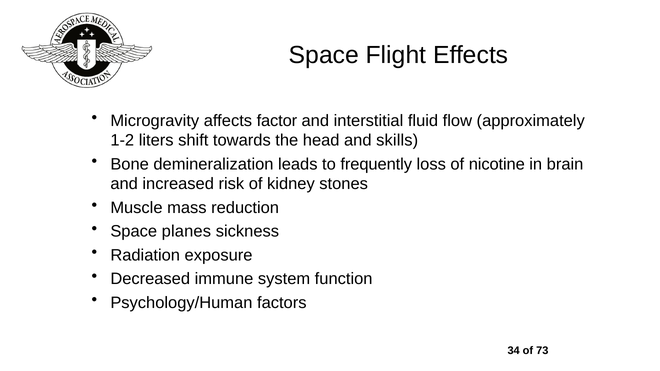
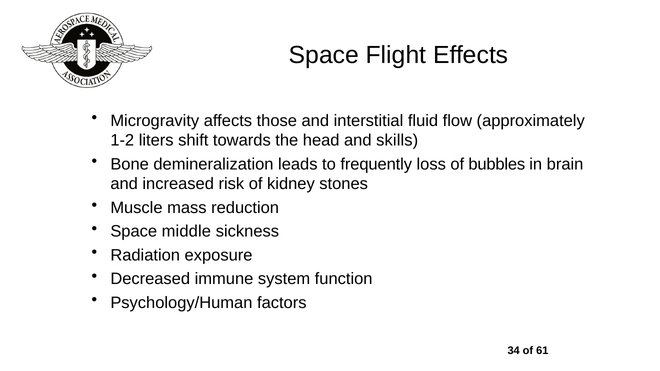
factor: factor -> those
nicotine: nicotine -> bubbles
planes: planes -> middle
73: 73 -> 61
